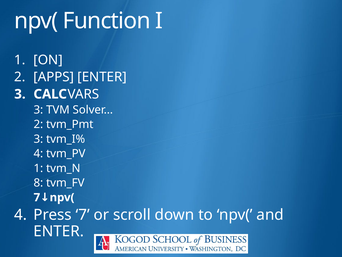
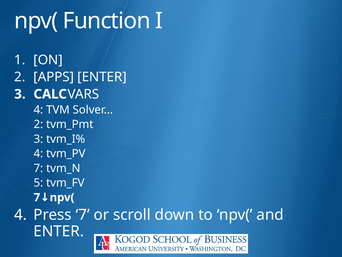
3 at (38, 110): 3 -> 4
1 at (38, 168): 1 -> 7
8: 8 -> 5
